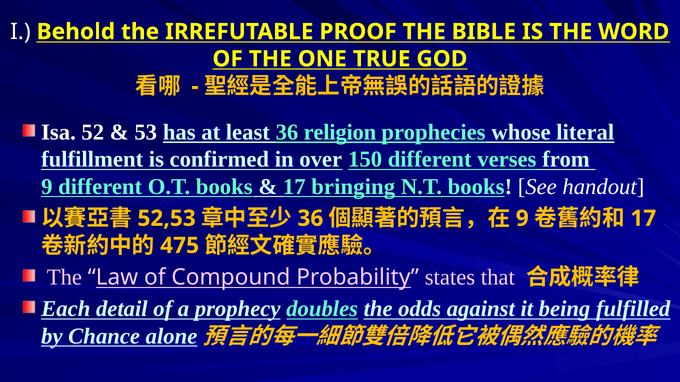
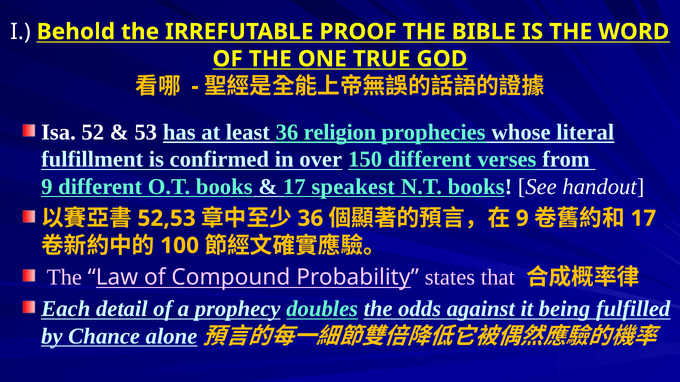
bringing: bringing -> speakest
475: 475 -> 100
